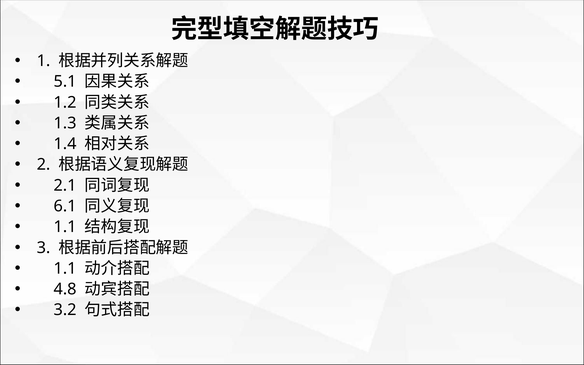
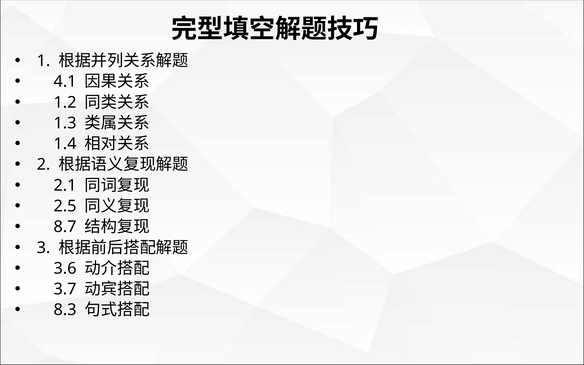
5.1: 5.1 -> 4.1
6.1: 6.1 -> 2.5
1.1 at (65, 227): 1.1 -> 8.7
1.1 at (65, 268): 1.1 -> 3.6
4.8: 4.8 -> 3.7
3.2: 3.2 -> 8.3
